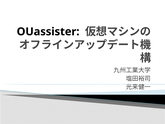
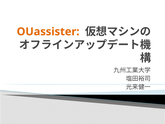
OUassister colour: black -> orange
